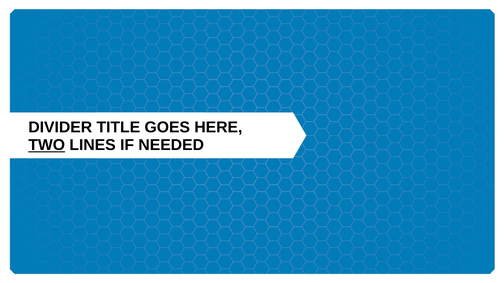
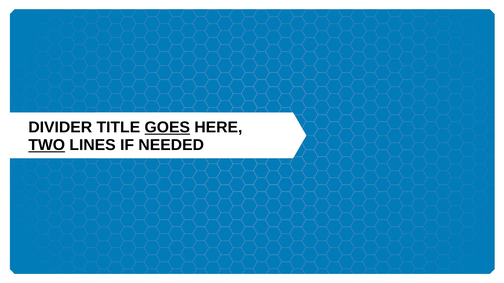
GOES underline: none -> present
